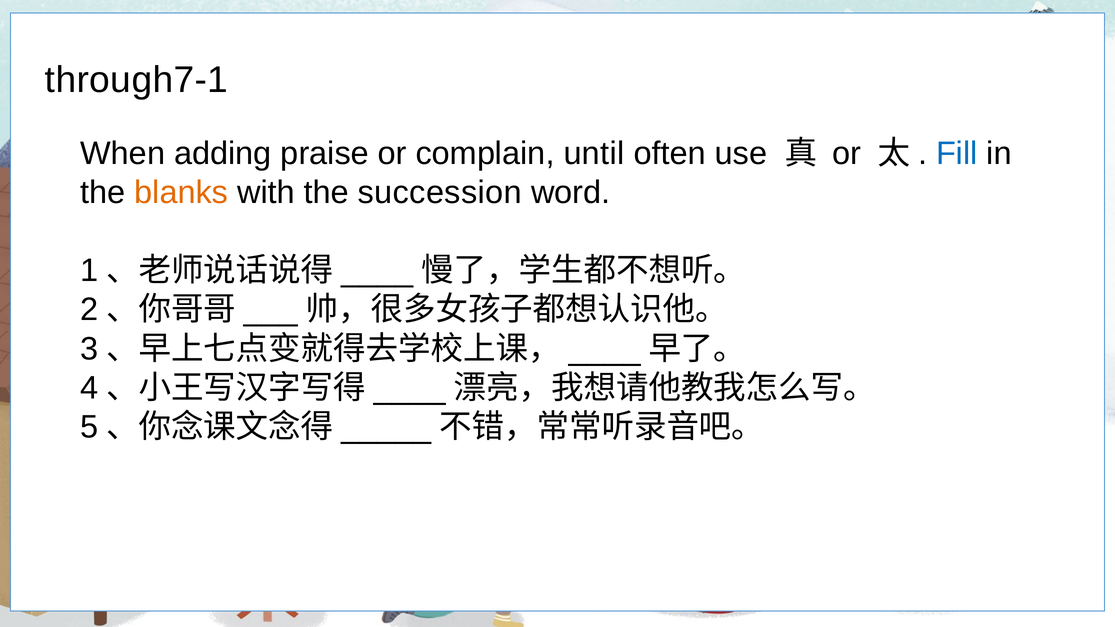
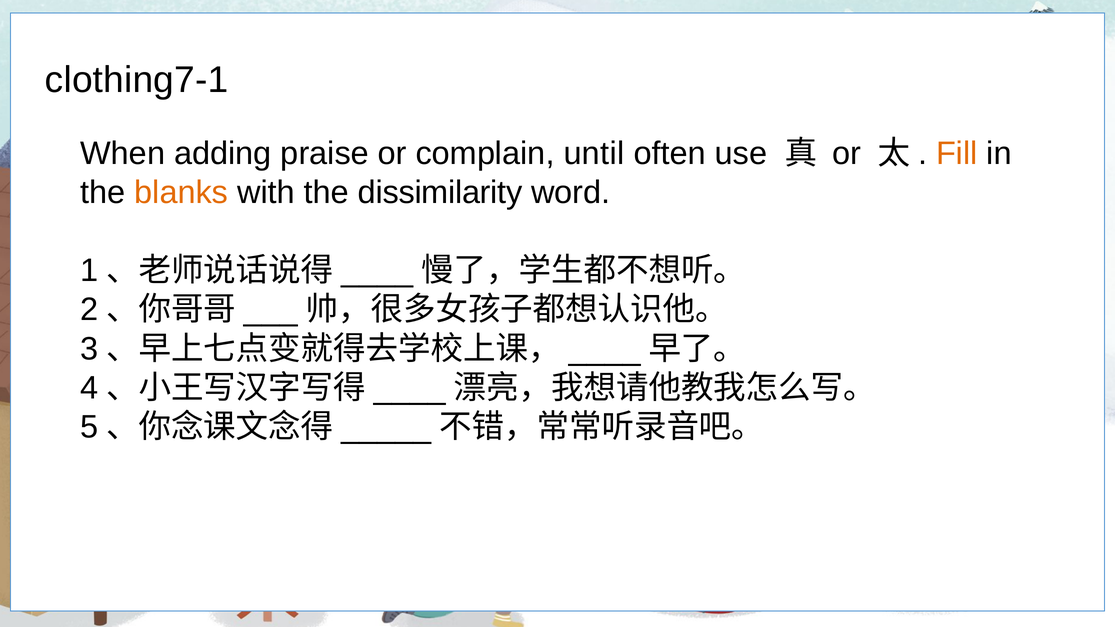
through7-1: through7-1 -> clothing7-1
Fill colour: blue -> orange
succession: succession -> dissimilarity
